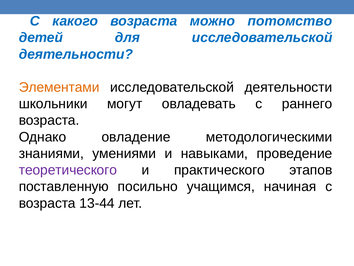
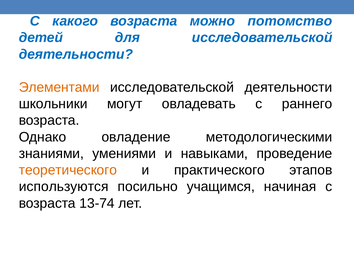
теоретического colour: purple -> orange
поставленную: поставленную -> используются
13-44: 13-44 -> 13-74
